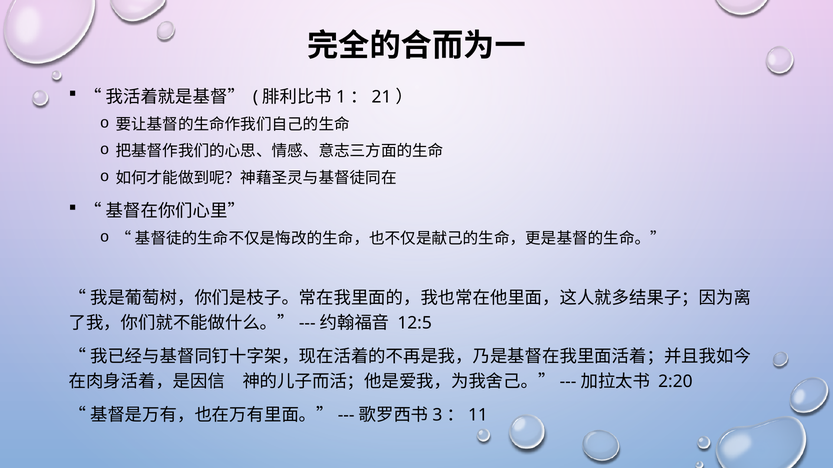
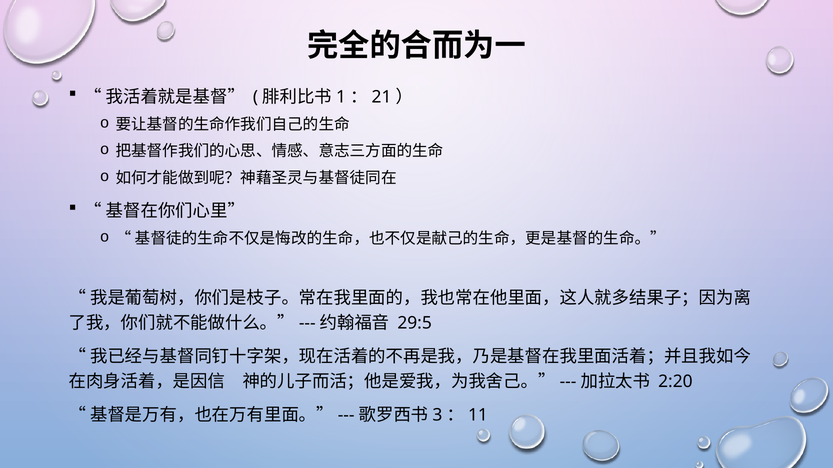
12:5: 12:5 -> 29:5
